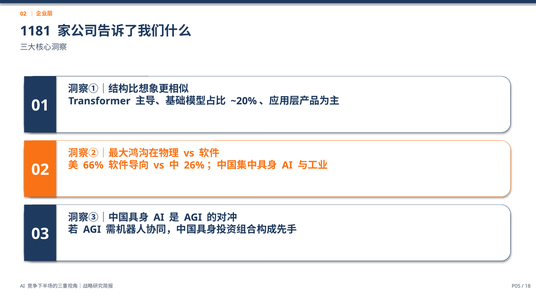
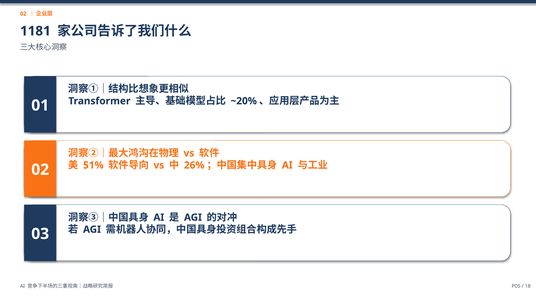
66%: 66% -> 51%
